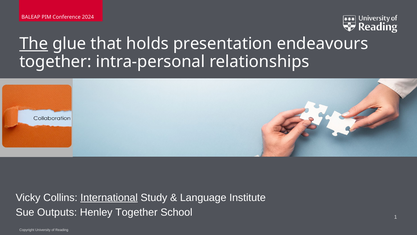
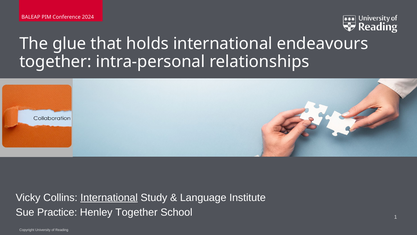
The underline: present -> none
holds presentation: presentation -> international
Outputs: Outputs -> Practice
